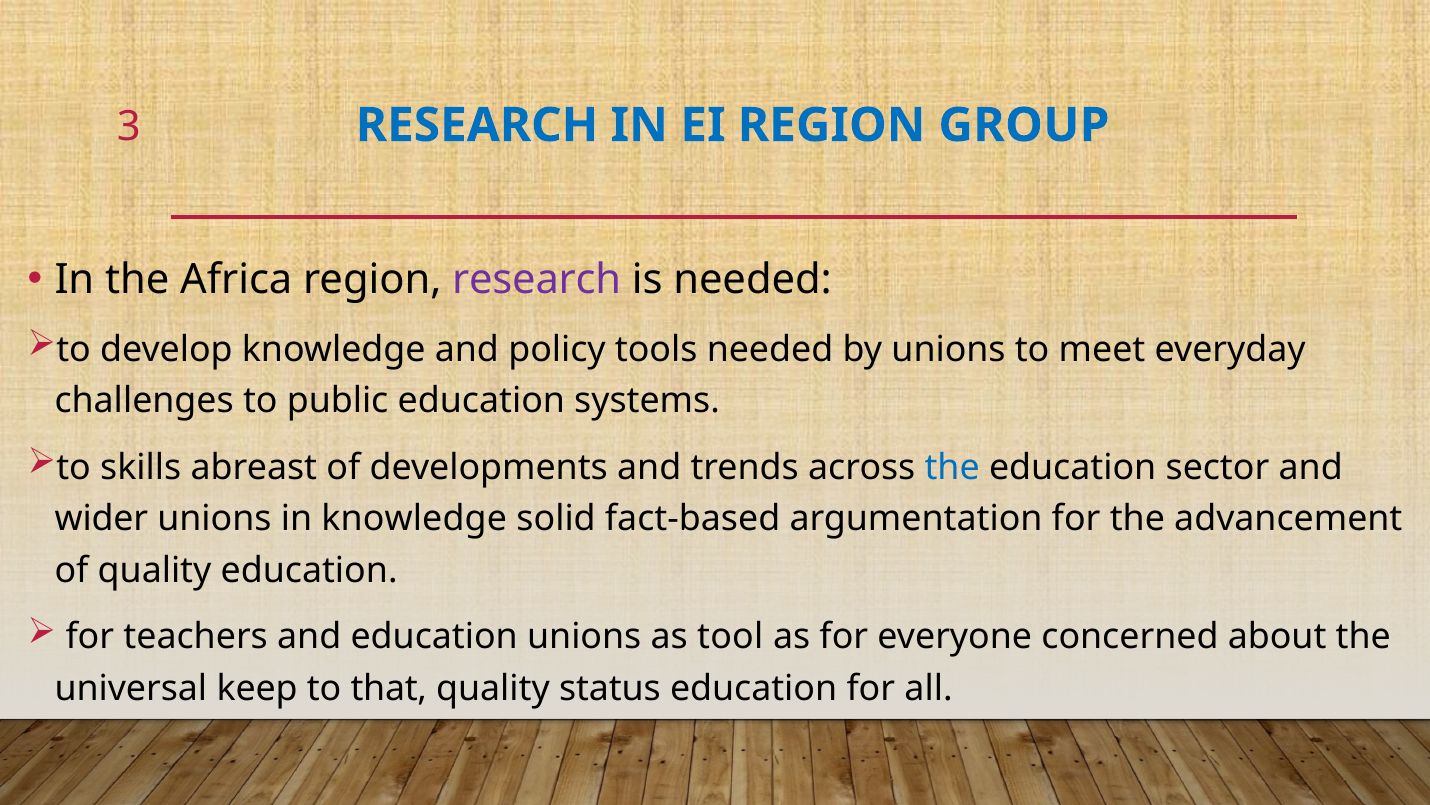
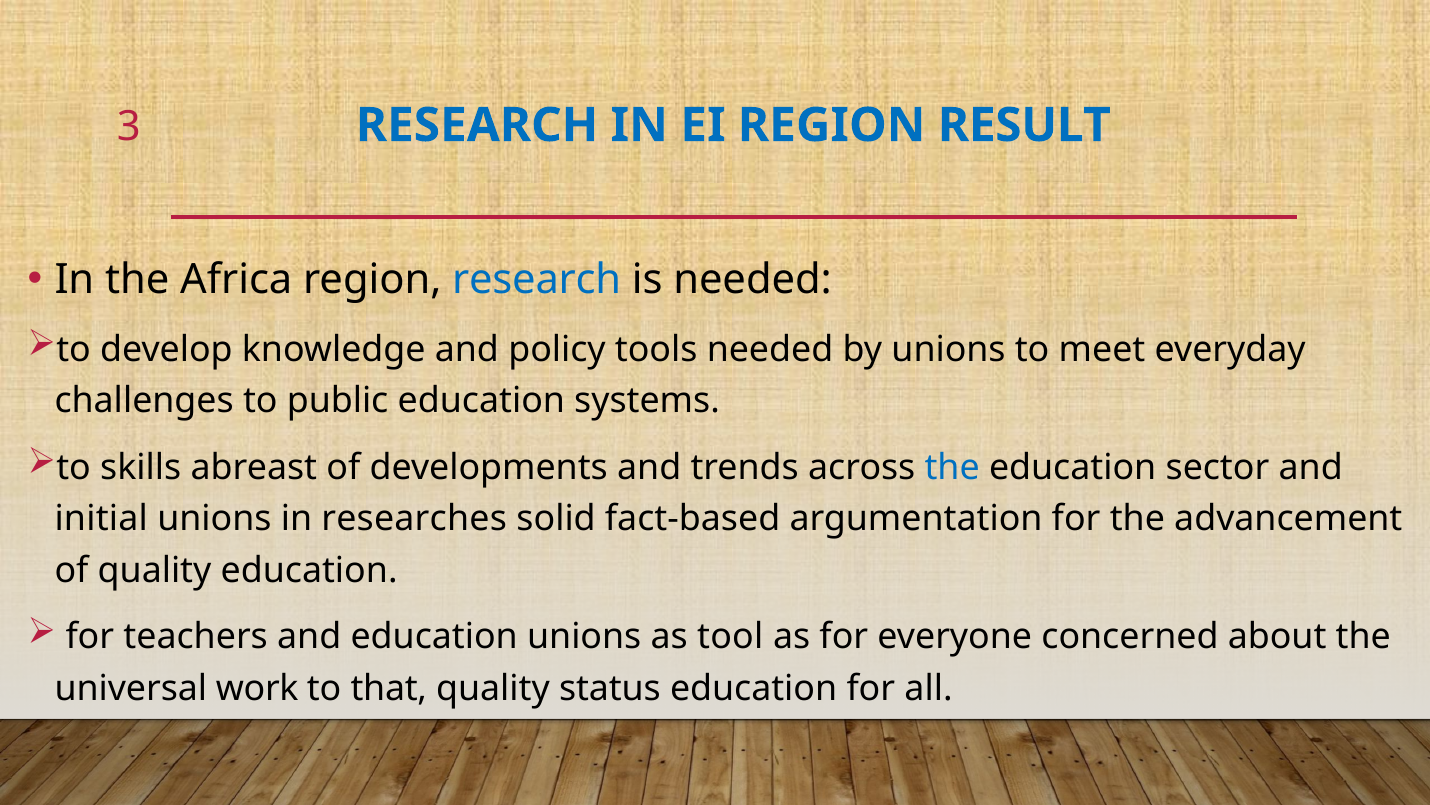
GROUP: GROUP -> RESULT
research at (537, 280) colour: purple -> blue
wider: wider -> initial
in knowledge: knowledge -> researches
keep: keep -> work
